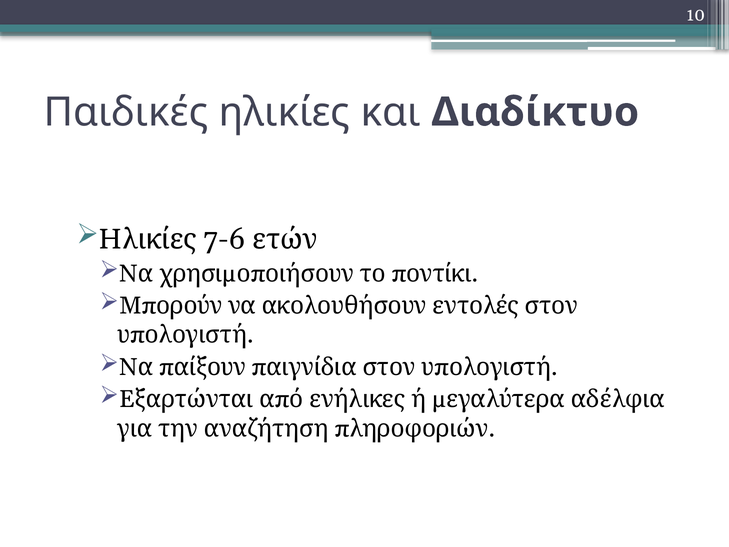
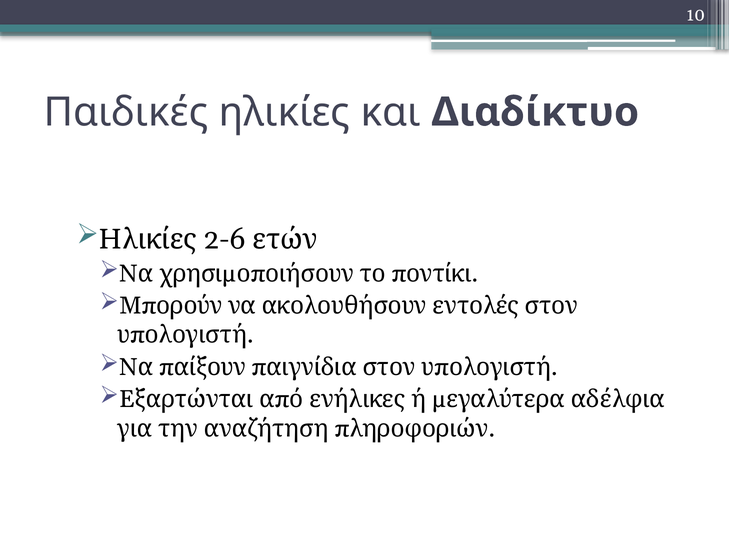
7-6: 7-6 -> 2-6
